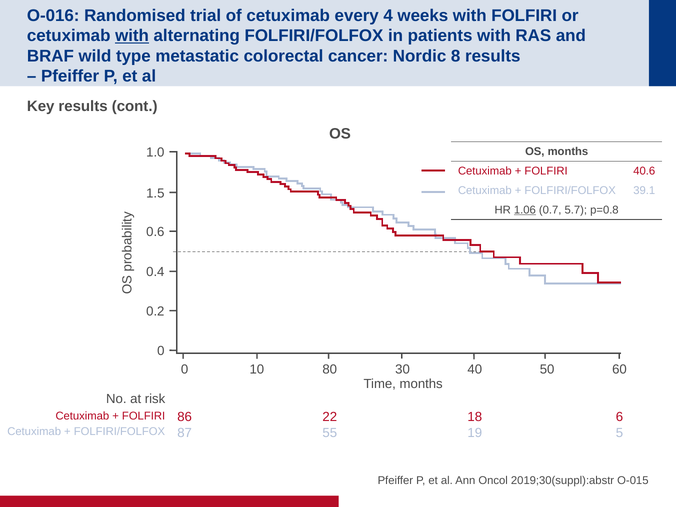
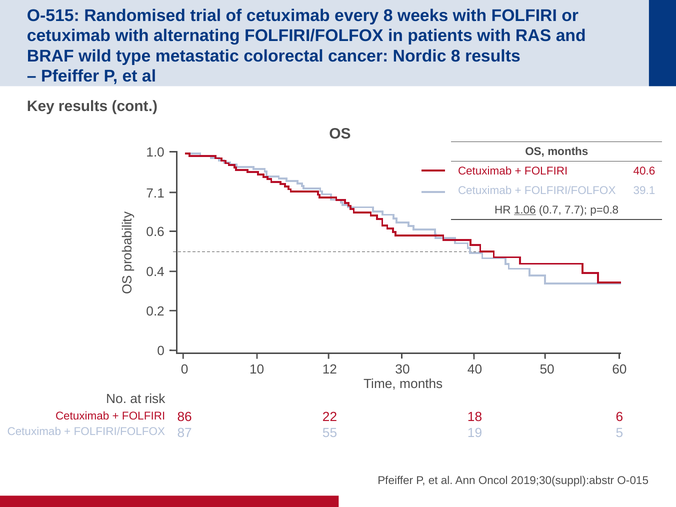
O-016: O-016 -> O-515
every 4: 4 -> 8
with at (132, 36) underline: present -> none
1.5: 1.5 -> 7.1
5.7: 5.7 -> 7.7
80: 80 -> 12
